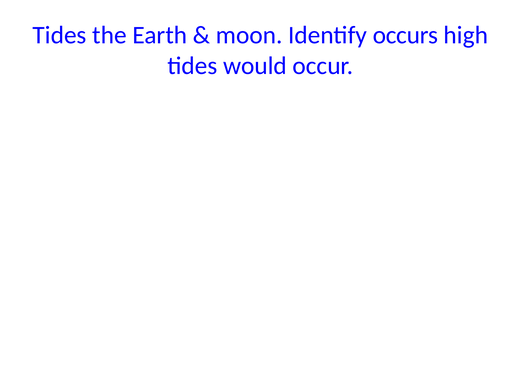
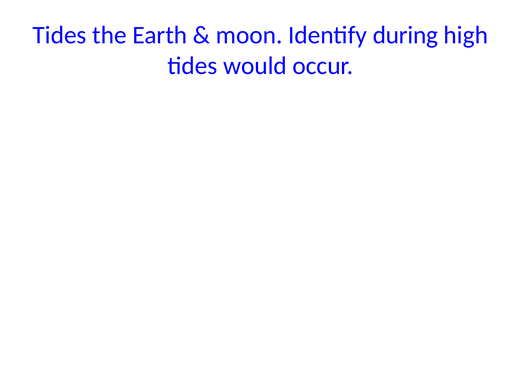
occurs: occurs -> during
